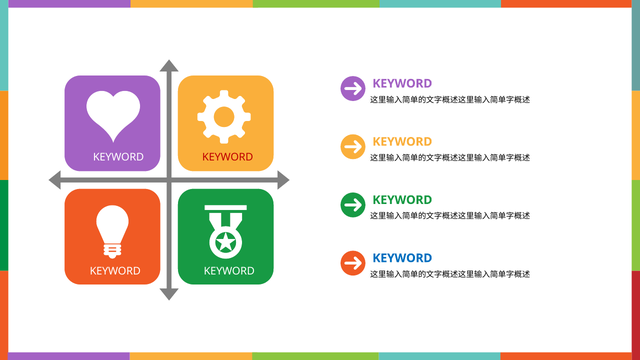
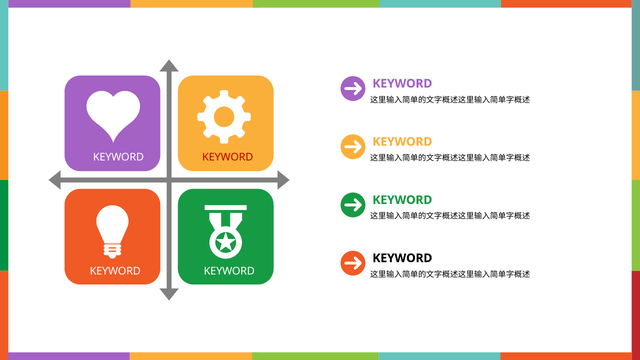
KEYWORD at (402, 258) colour: blue -> black
